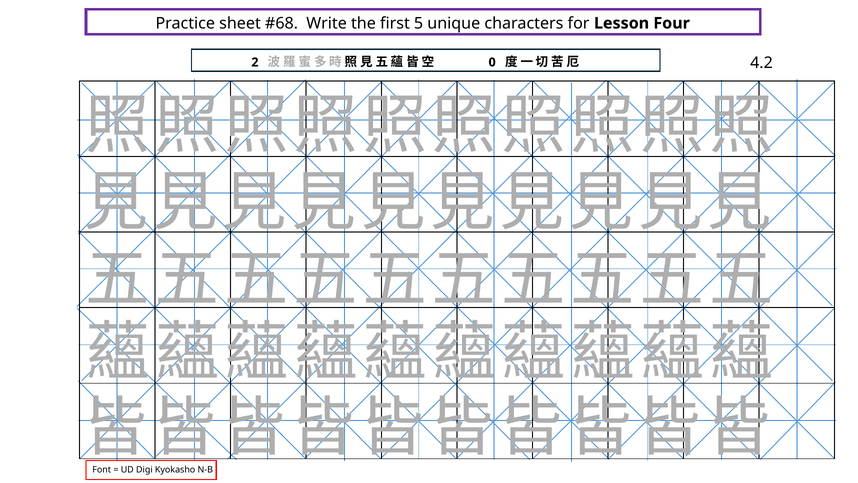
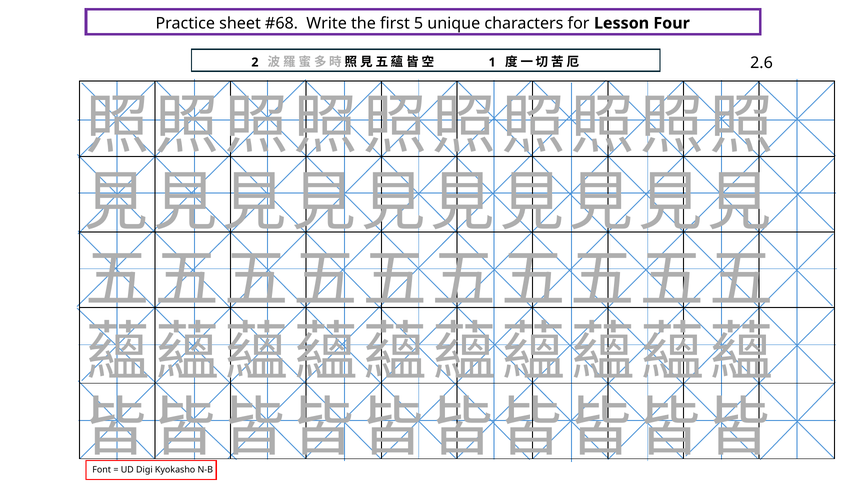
0: 0 -> 1
4.2: 4.2 -> 2.6
